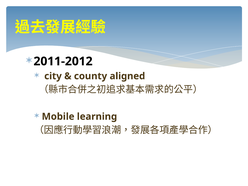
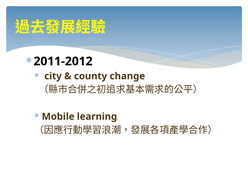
aligned: aligned -> change
